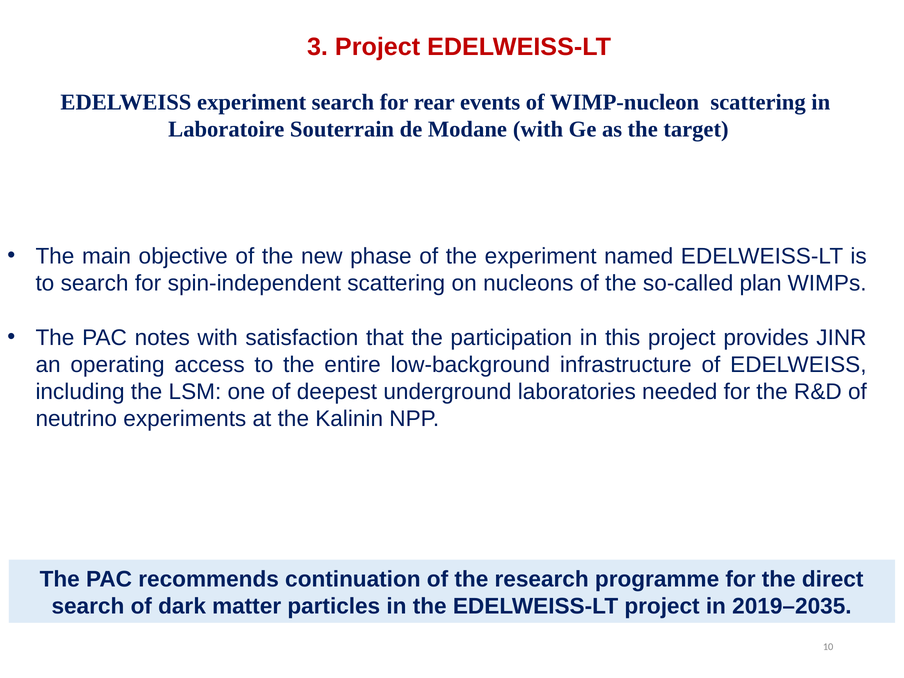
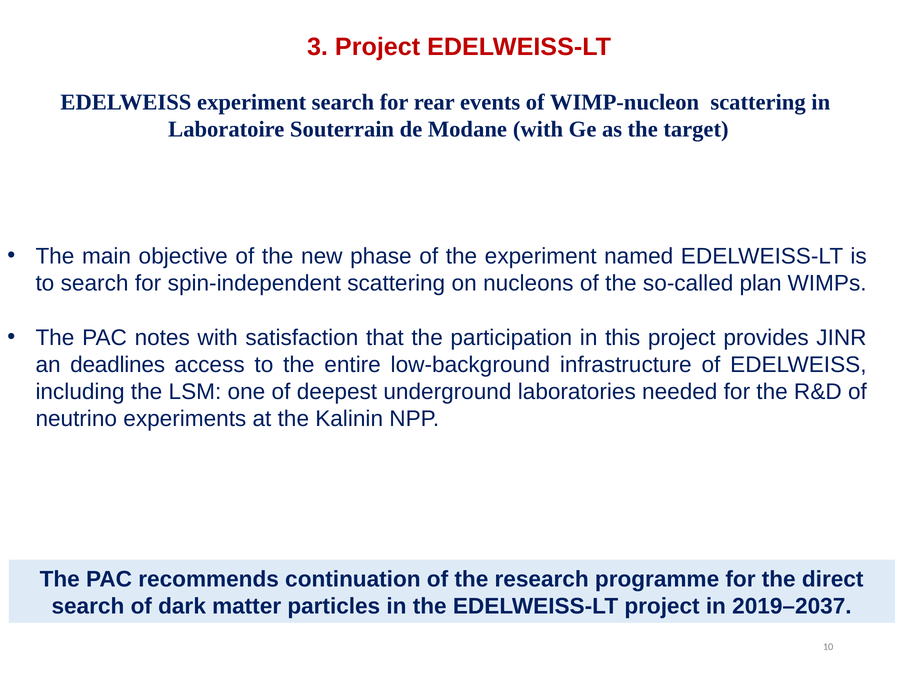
operating: operating -> deadlines
2019–2035: 2019–2035 -> 2019–2037
